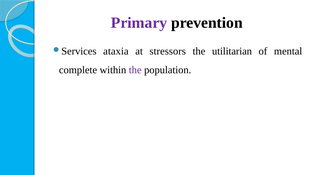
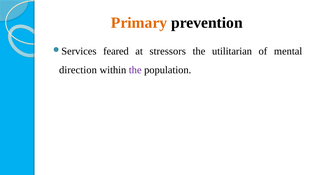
Primary colour: purple -> orange
ataxia: ataxia -> feared
complete: complete -> direction
